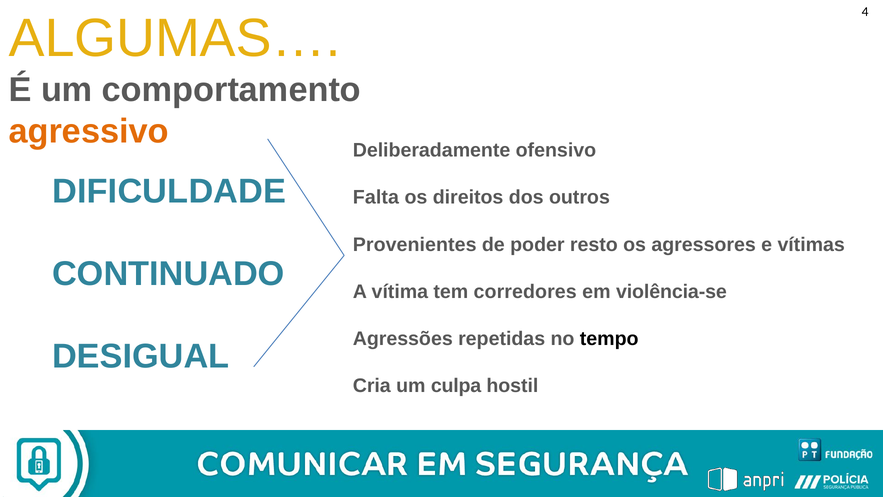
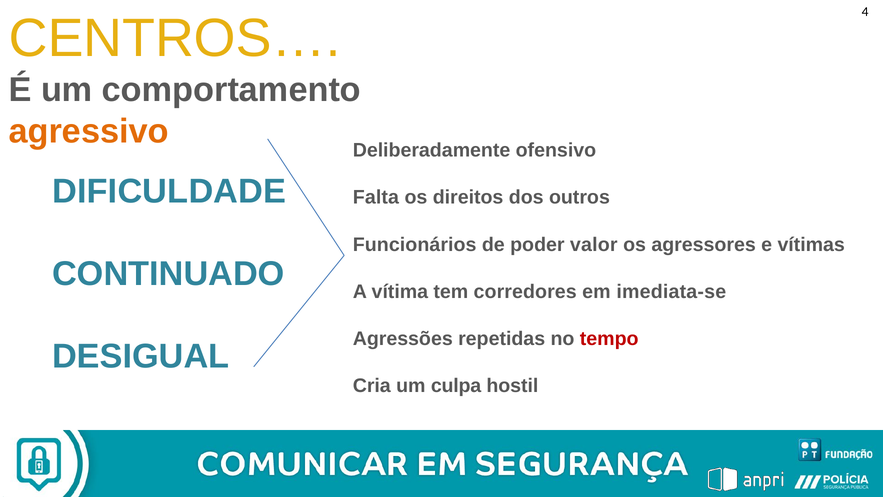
ALGUMAS…: ALGUMAS… -> CENTROS…
Provenientes: Provenientes -> Funcionários
resto: resto -> valor
violência-se: violência-se -> imediata-se
tempo colour: black -> red
